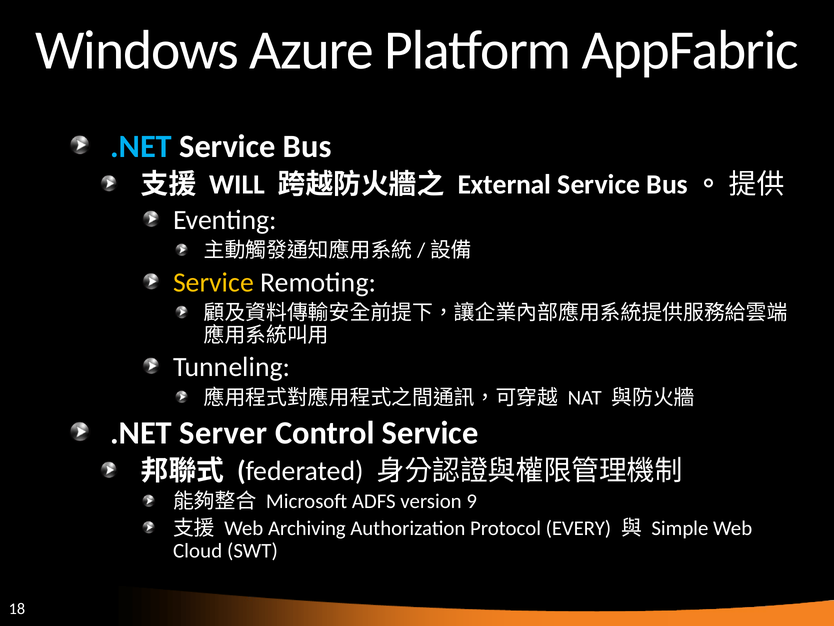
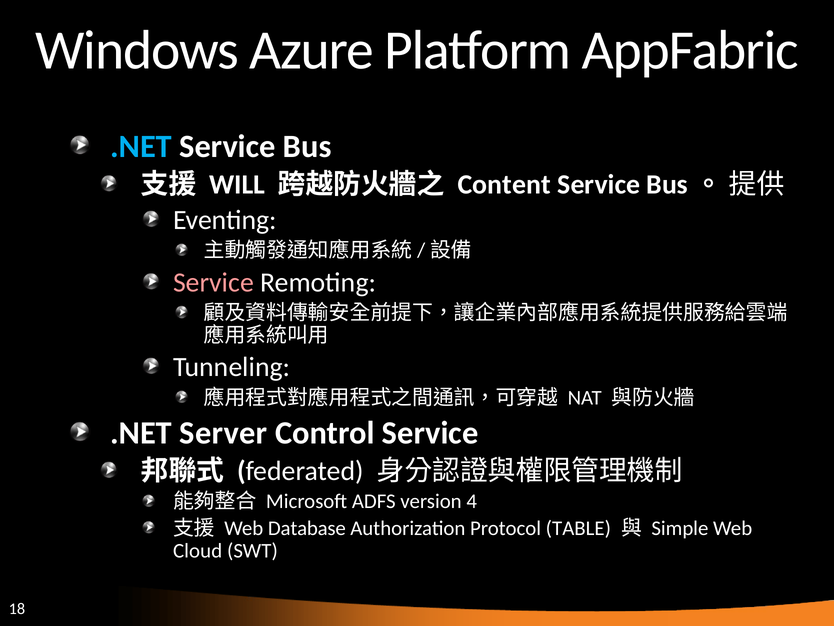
External: External -> Content
Service at (213, 282) colour: yellow -> pink
9: 9 -> 4
Archiving: Archiving -> Database
EVERY: EVERY -> TABLE
